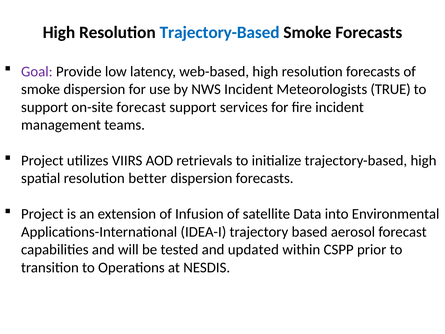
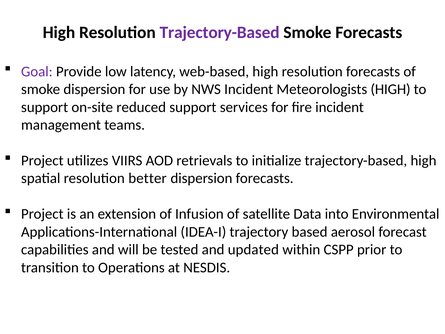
Trajectory-Based at (220, 32) colour: blue -> purple
Meteorologists TRUE: TRUE -> HIGH
on-site forecast: forecast -> reduced
